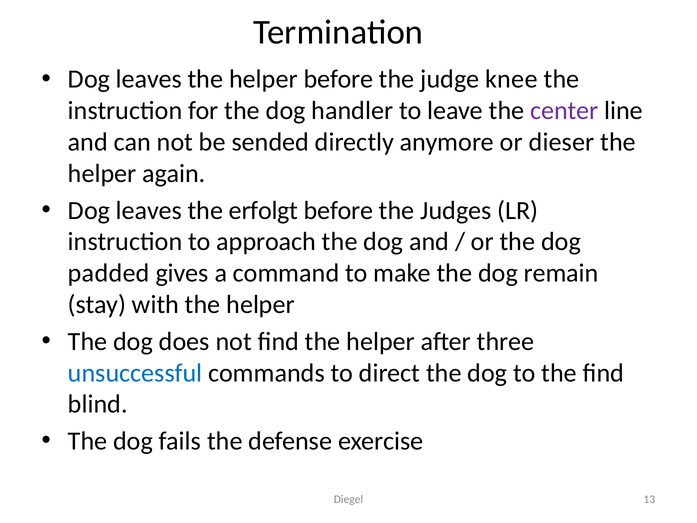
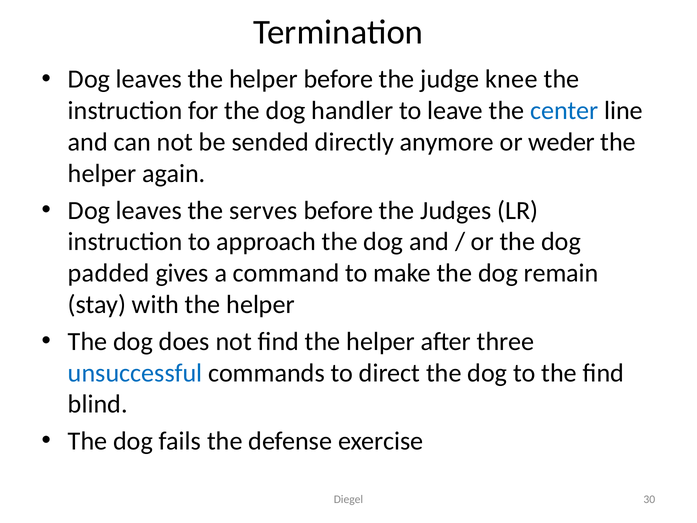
center colour: purple -> blue
dieser: dieser -> weder
erfolgt: erfolgt -> serves
13: 13 -> 30
